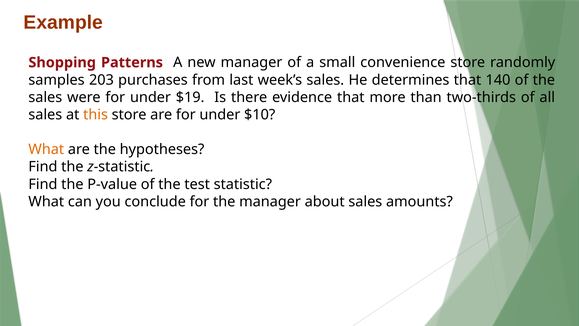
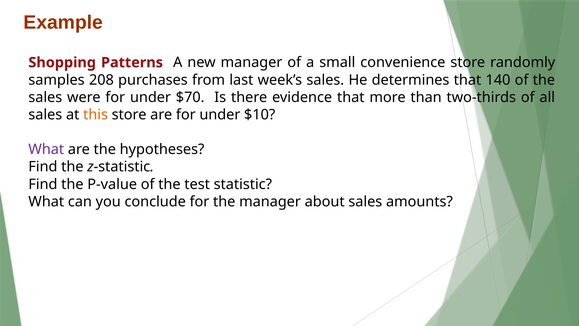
203: 203 -> 208
$19: $19 -> $70
What at (46, 149) colour: orange -> purple
